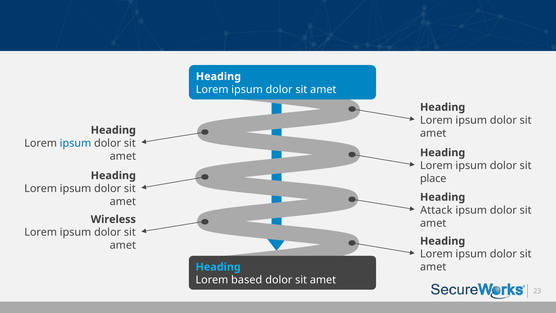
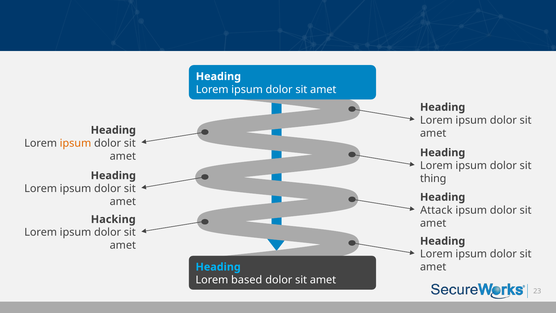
ipsum at (75, 143) colour: blue -> orange
place: place -> thing
Wireless: Wireless -> Hacking
